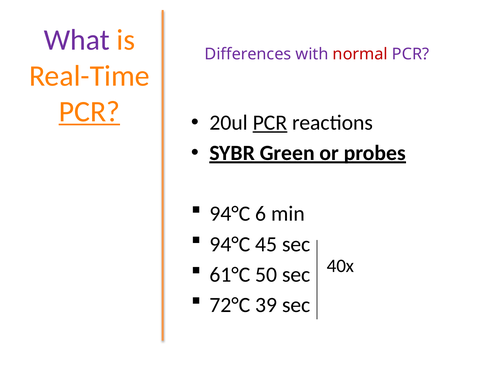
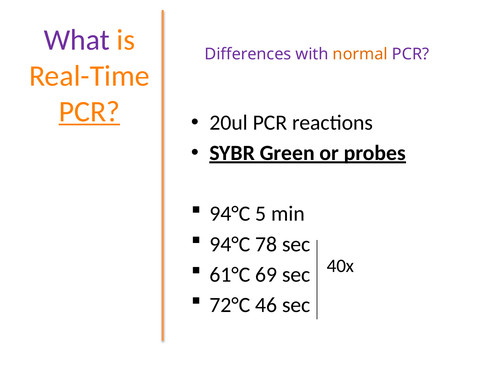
normal colour: red -> orange
PCR at (270, 123) underline: present -> none
6: 6 -> 5
45: 45 -> 78
50: 50 -> 69
39: 39 -> 46
